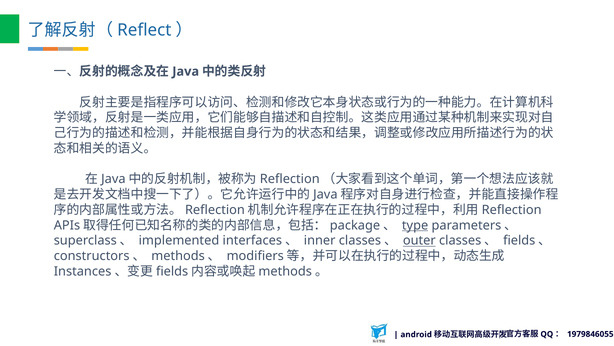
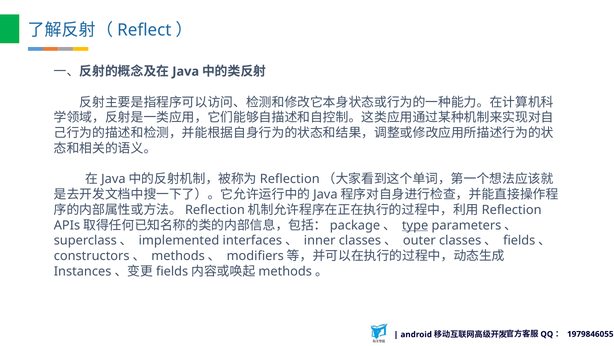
outer underline: present -> none
